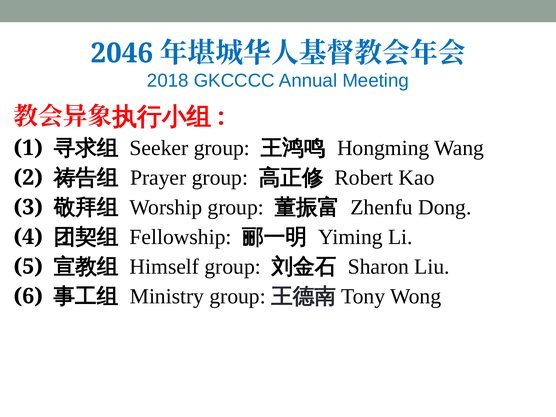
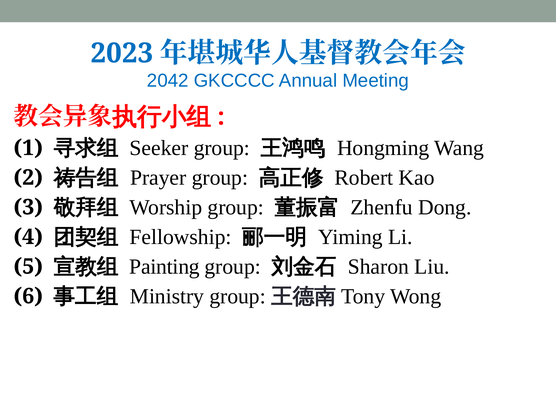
2046: 2046 -> 2023
2018: 2018 -> 2042
Himself: Himself -> Painting
